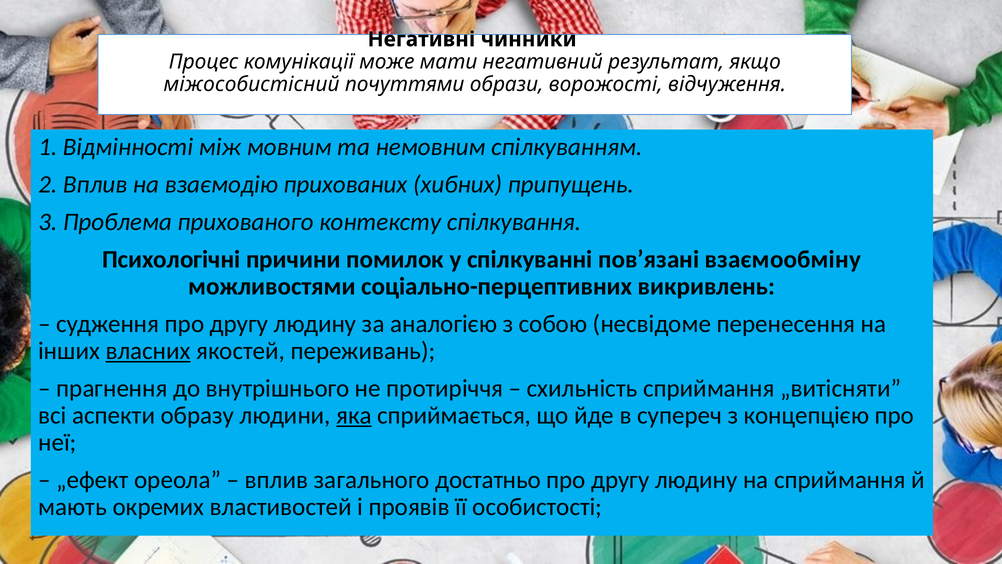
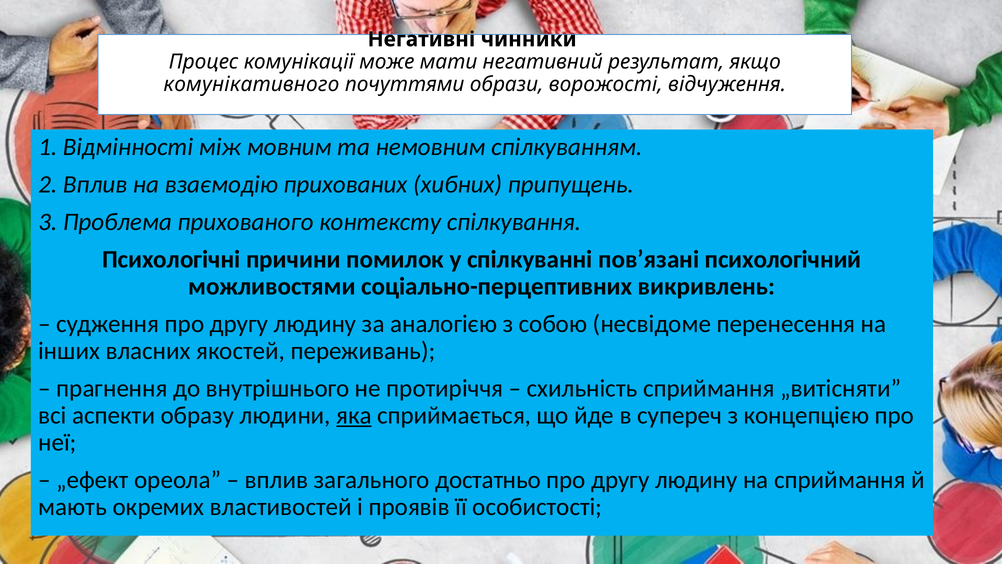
міжособистісний: міжособистісний -> комунікативного
взаємообміну: взаємообміну -> психологічний
власних underline: present -> none
